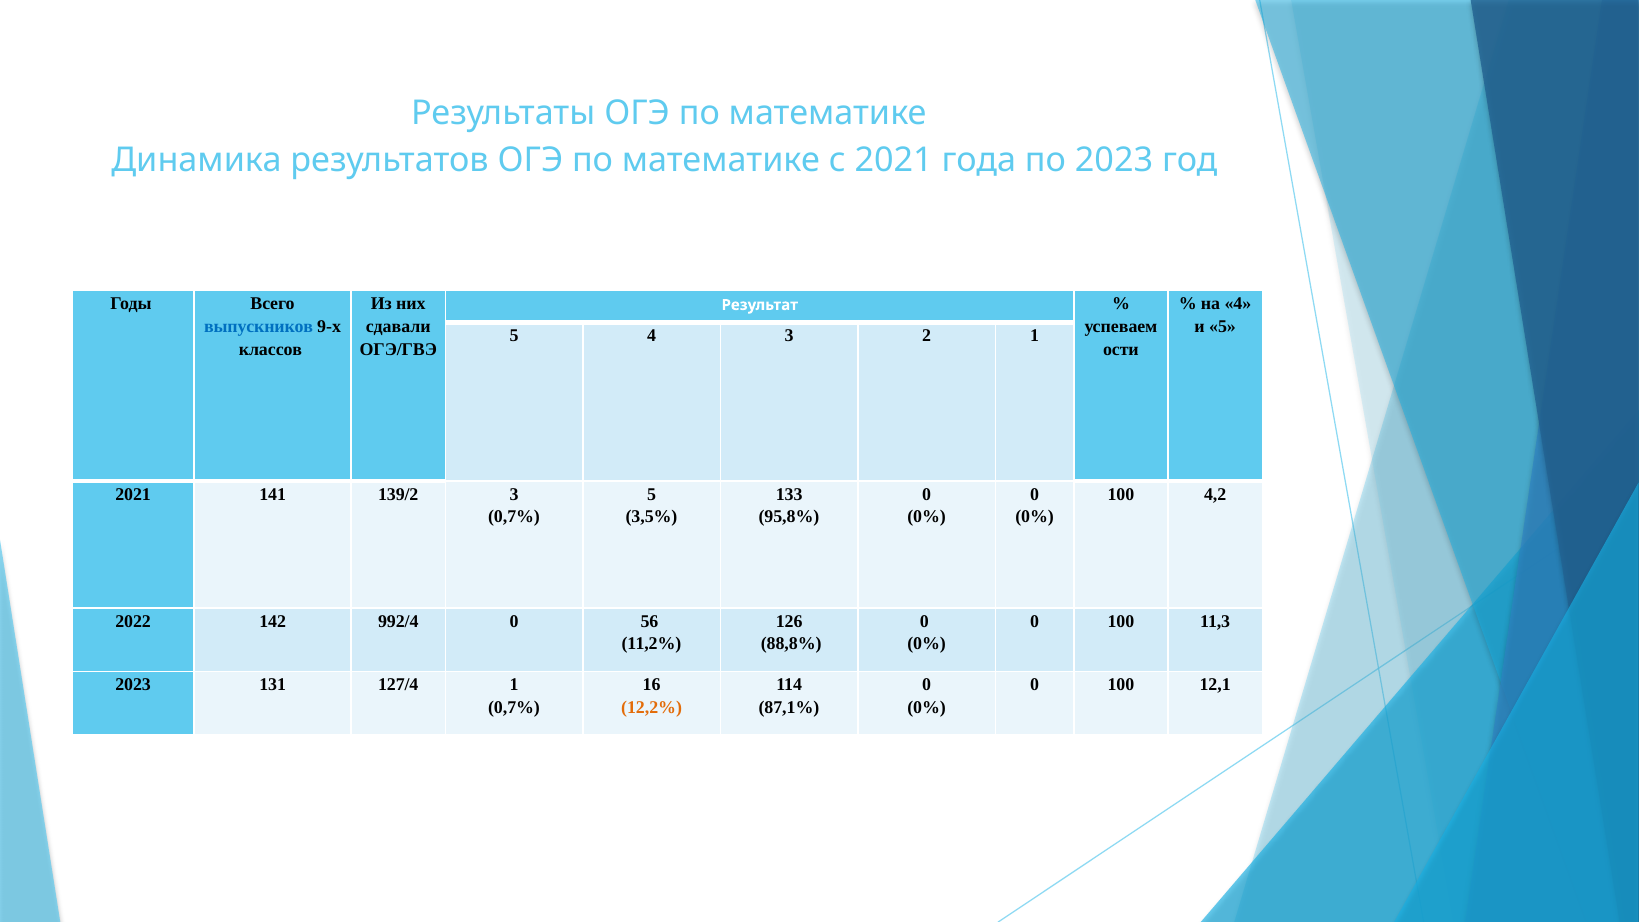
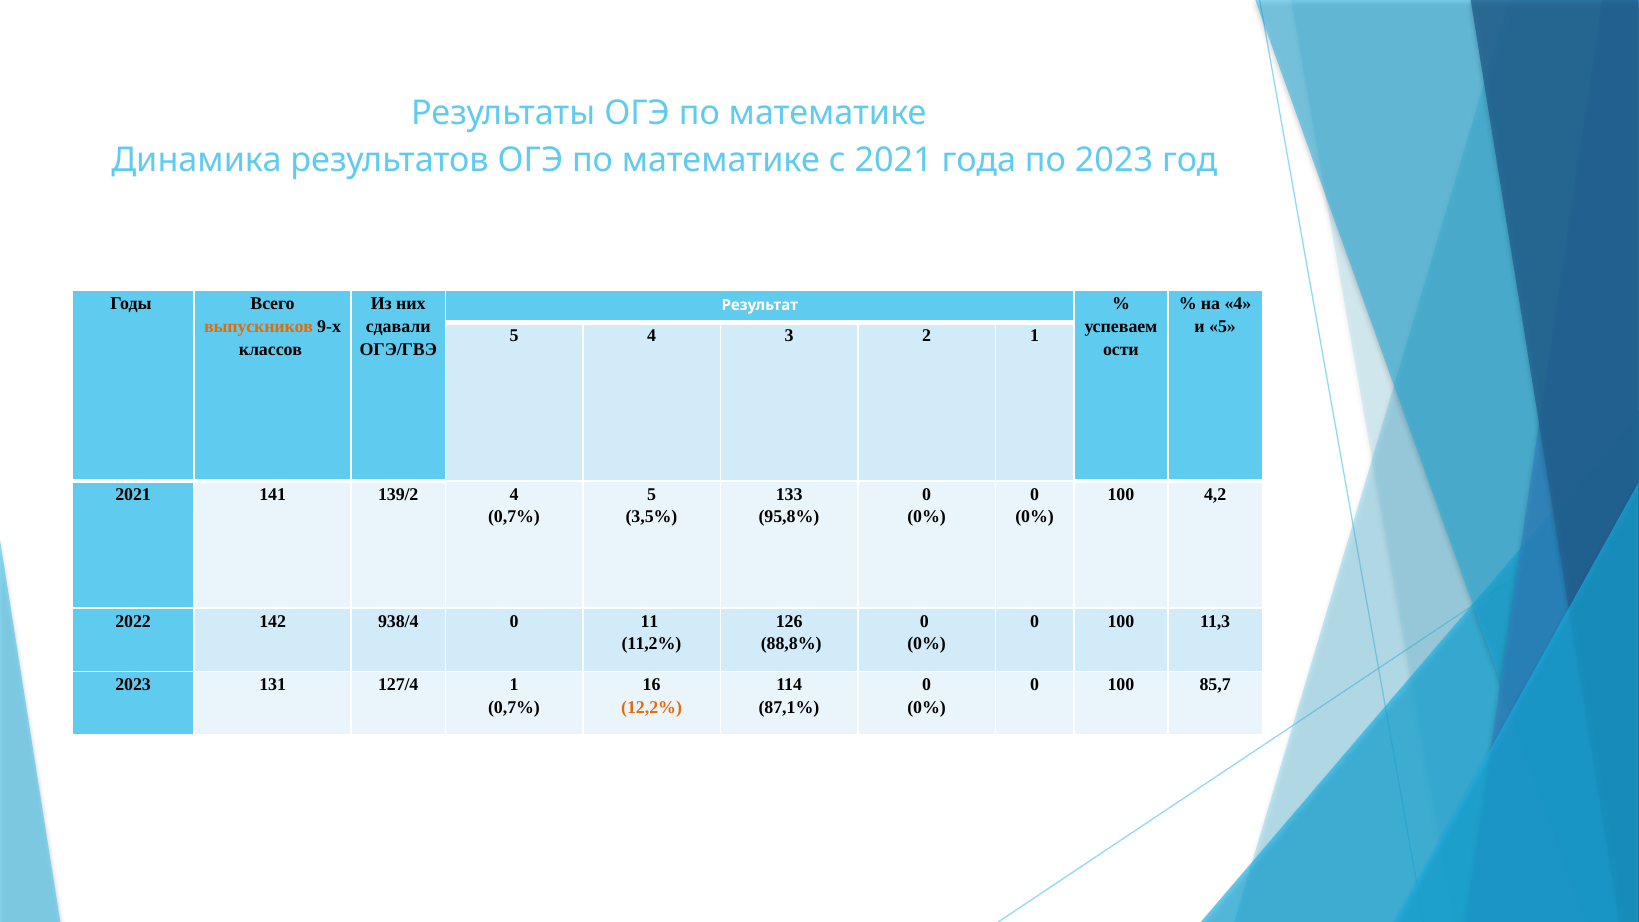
выпускников colour: blue -> orange
139/2 3: 3 -> 4
992/4: 992/4 -> 938/4
56: 56 -> 11
12,1: 12,1 -> 85,7
